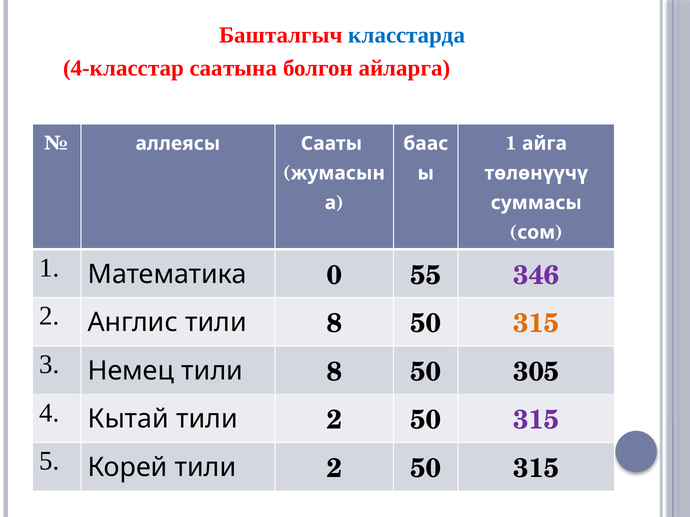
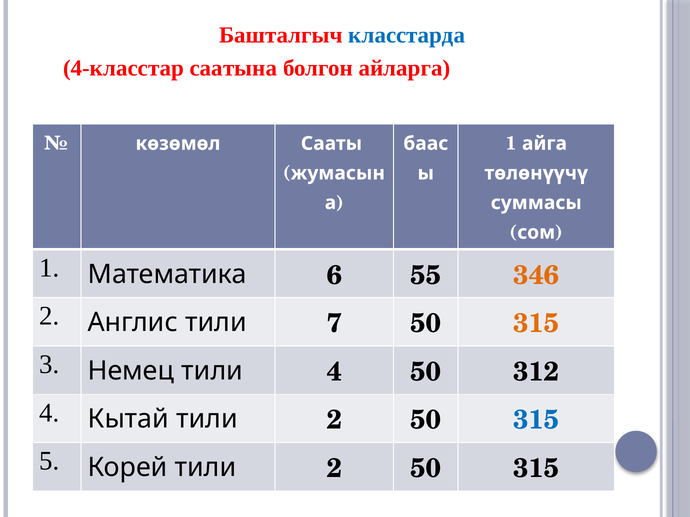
аллеясы: аллеясы -> көзөмөл
0: 0 -> 6
346 colour: purple -> orange
Англис тили 8: 8 -> 7
Немец тили 8: 8 -> 4
305: 305 -> 312
315 at (536, 421) colour: purple -> blue
